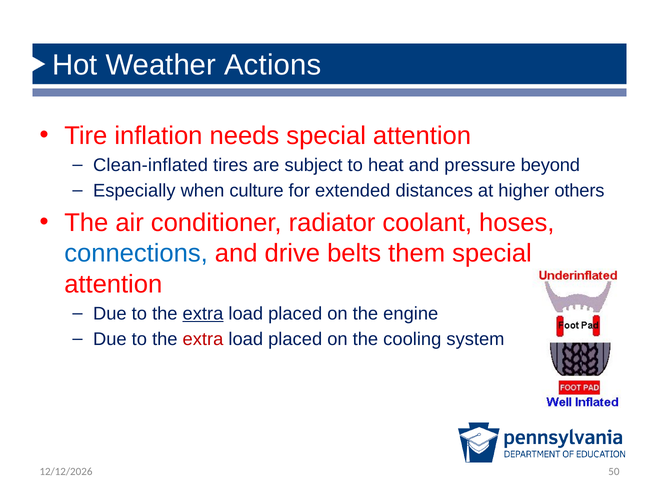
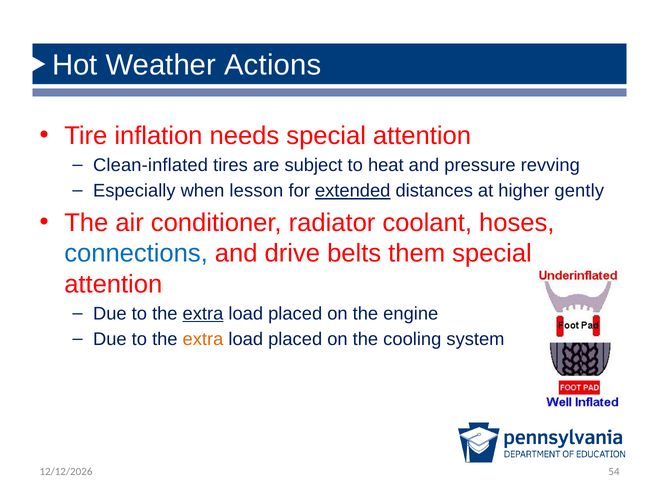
beyond: beyond -> revving
culture: culture -> lesson
extended underline: none -> present
others: others -> gently
extra at (203, 339) colour: red -> orange
50: 50 -> 54
